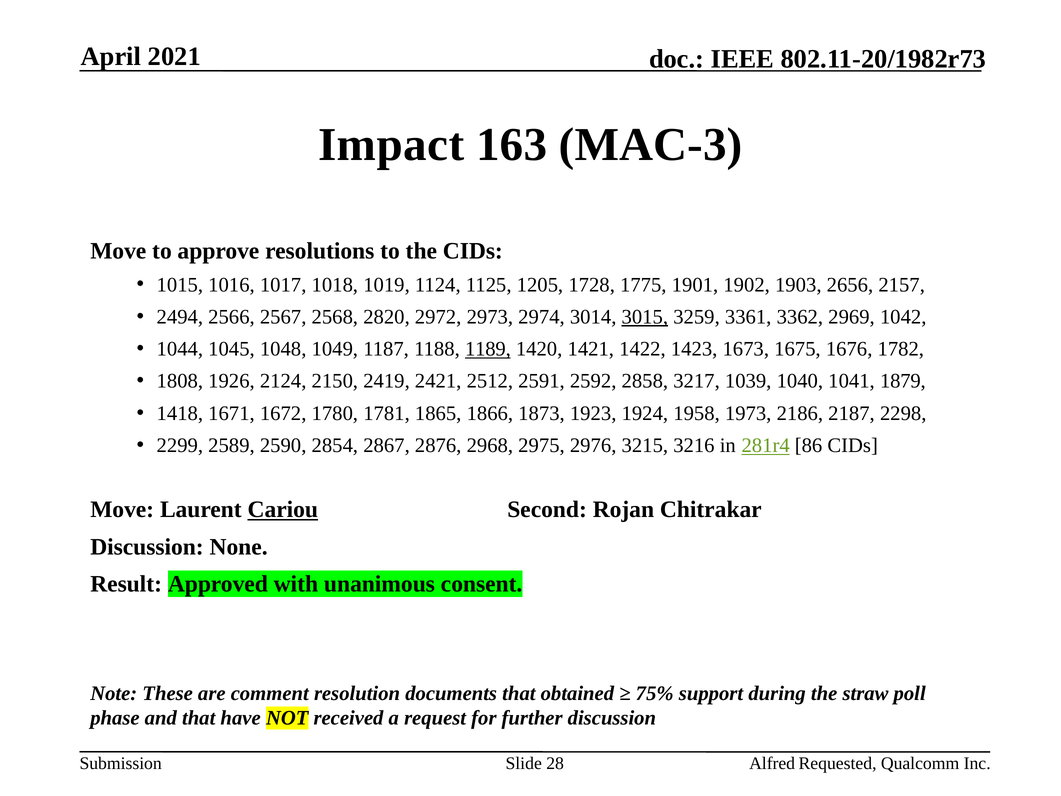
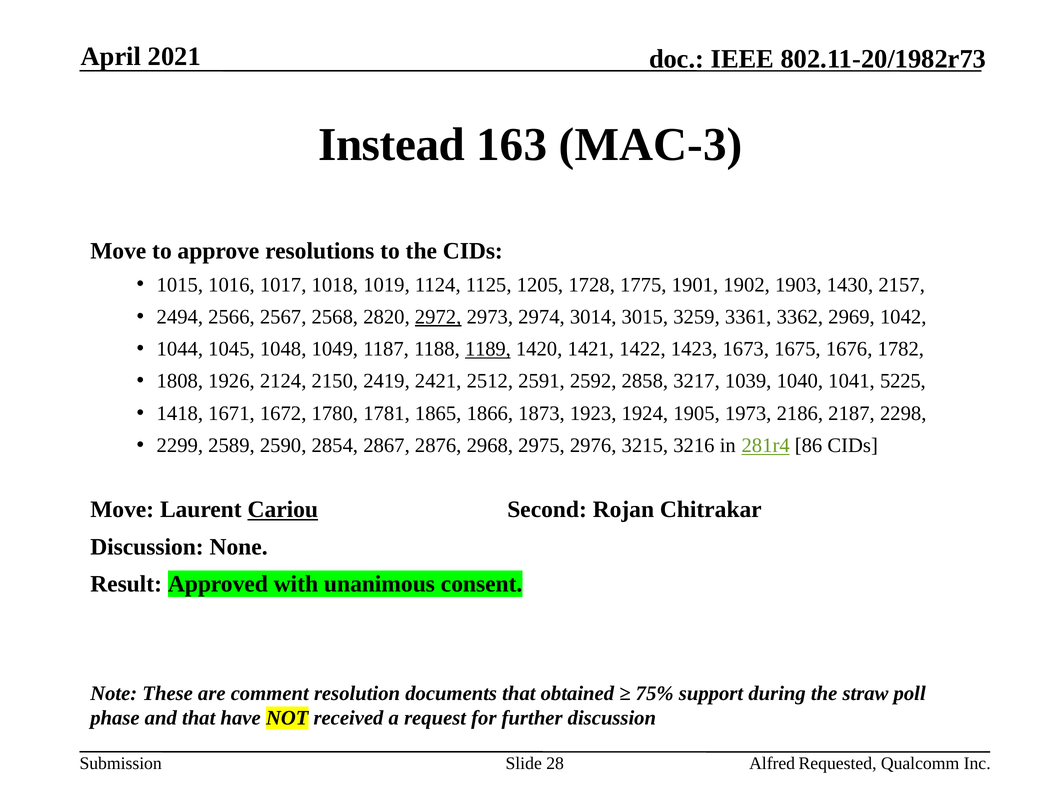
Impact: Impact -> Instead
2656: 2656 -> 1430
2972 underline: none -> present
3015 underline: present -> none
1879: 1879 -> 5225
1958: 1958 -> 1905
